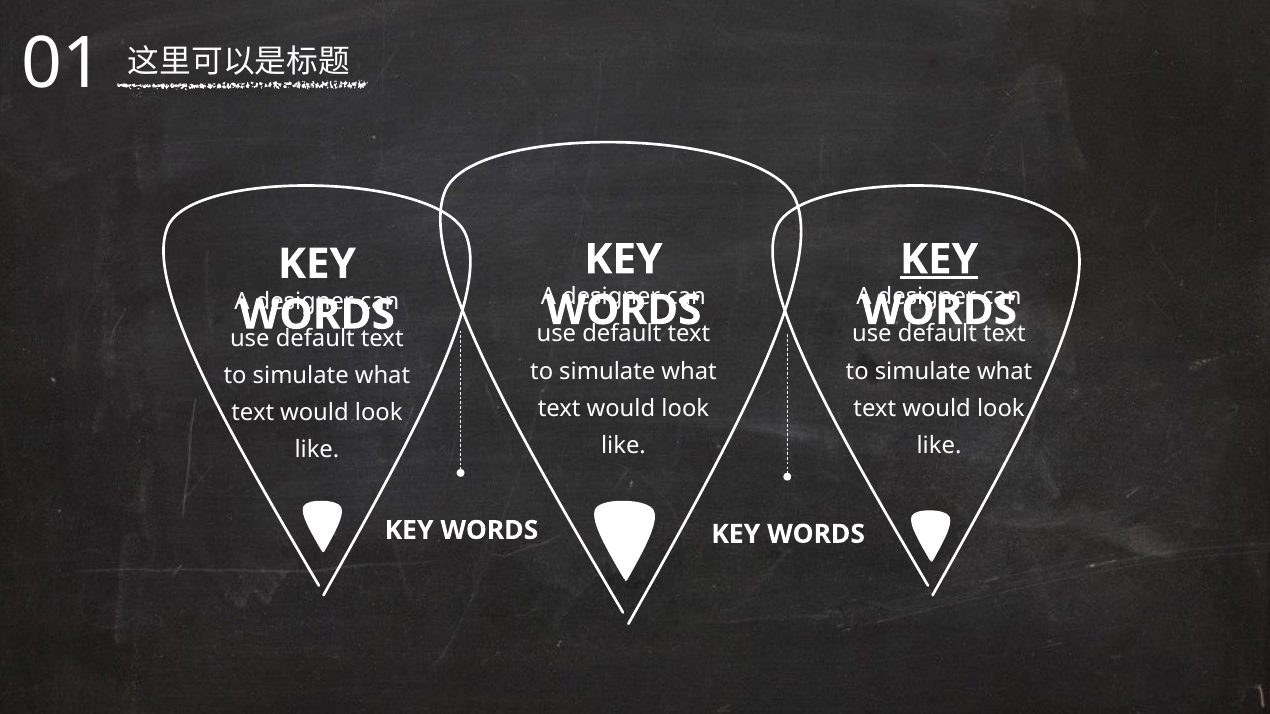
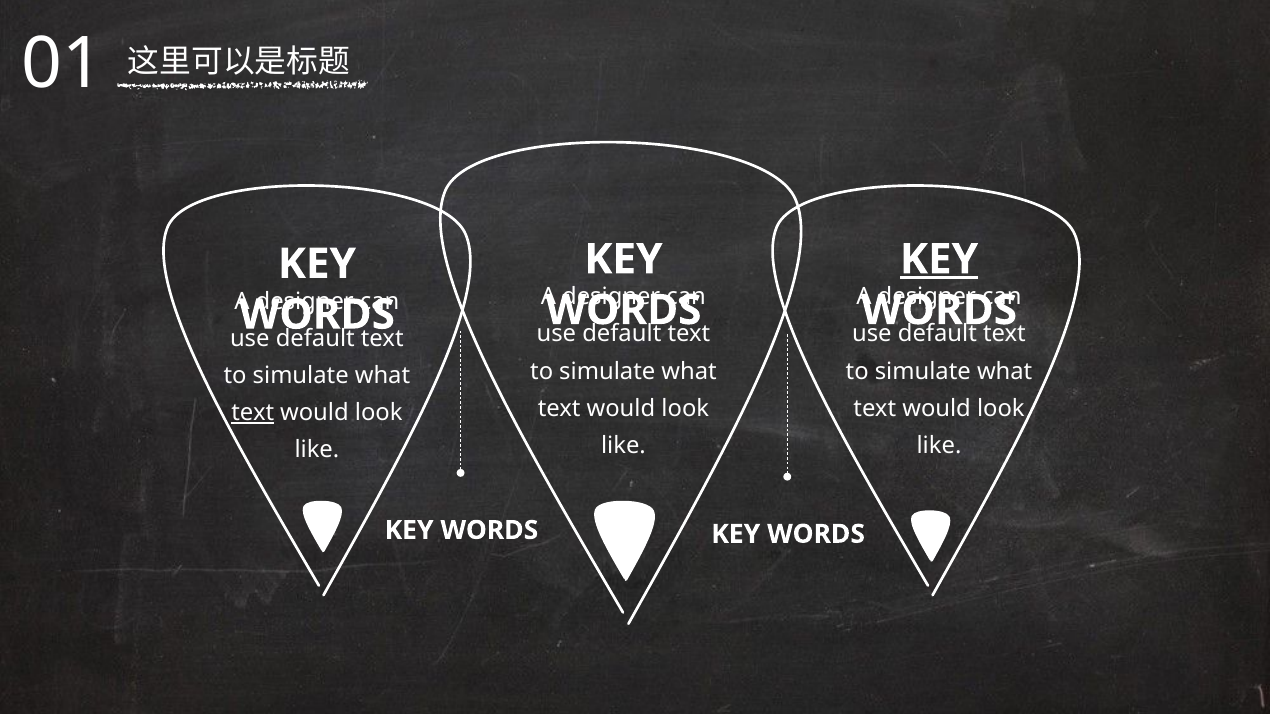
text at (253, 413) underline: none -> present
